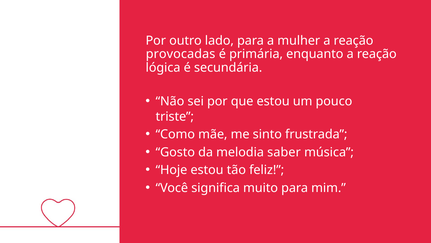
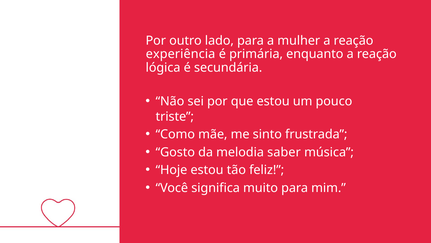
provocadas: provocadas -> experiência
